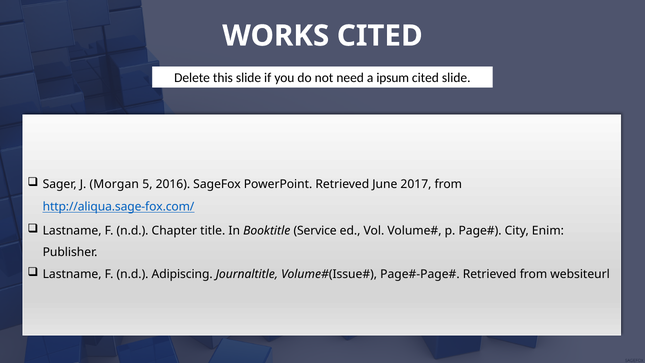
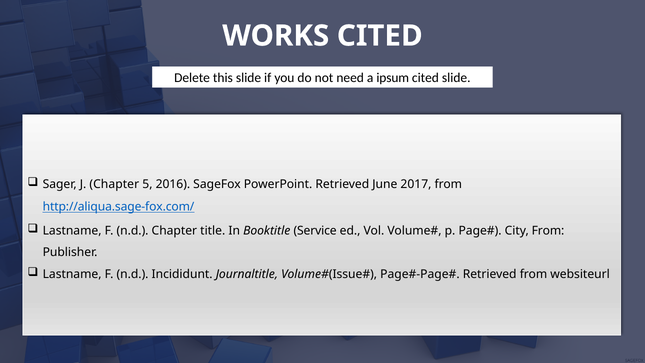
J Morgan: Morgan -> Chapter
City Enim: Enim -> From
Adipiscing: Adipiscing -> Incididunt
